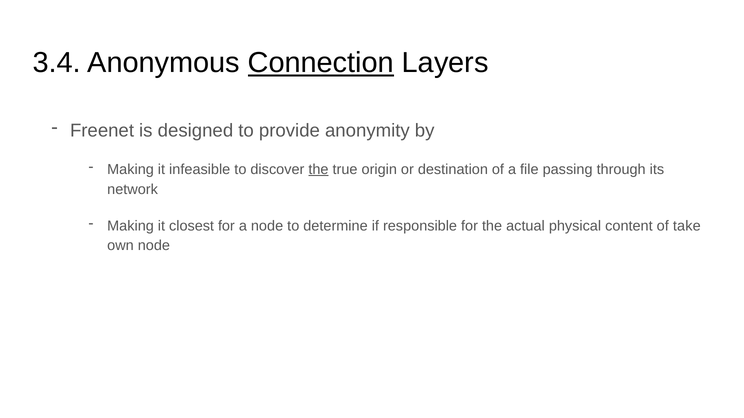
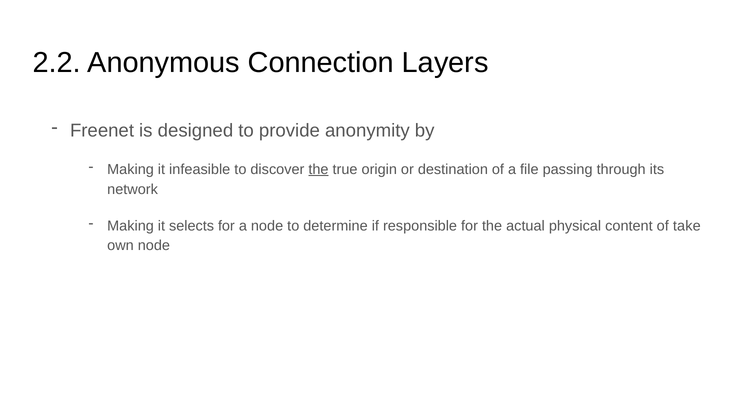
3.4: 3.4 -> 2.2
Connection underline: present -> none
closest: closest -> selects
